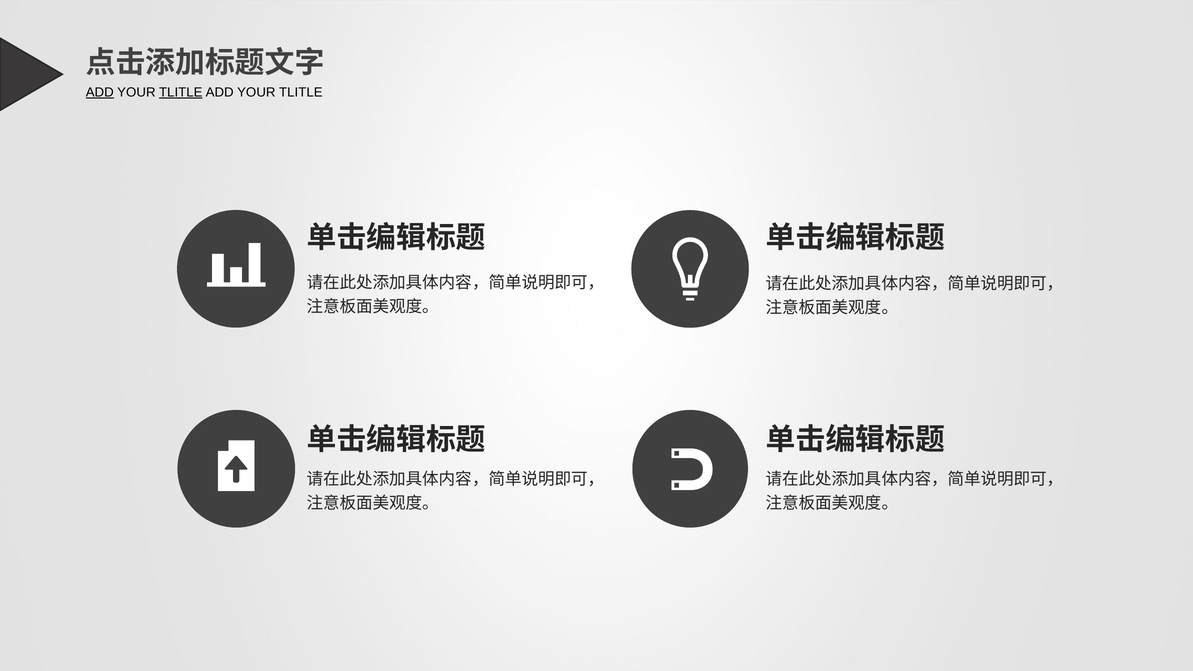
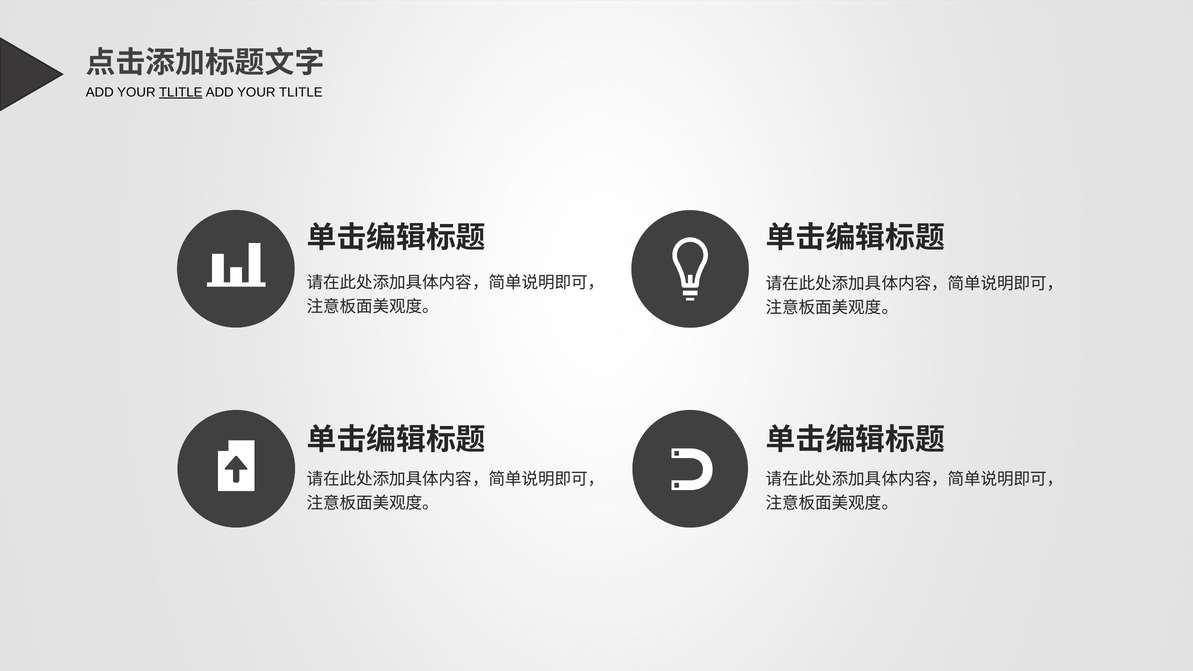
ADD at (100, 92) underline: present -> none
